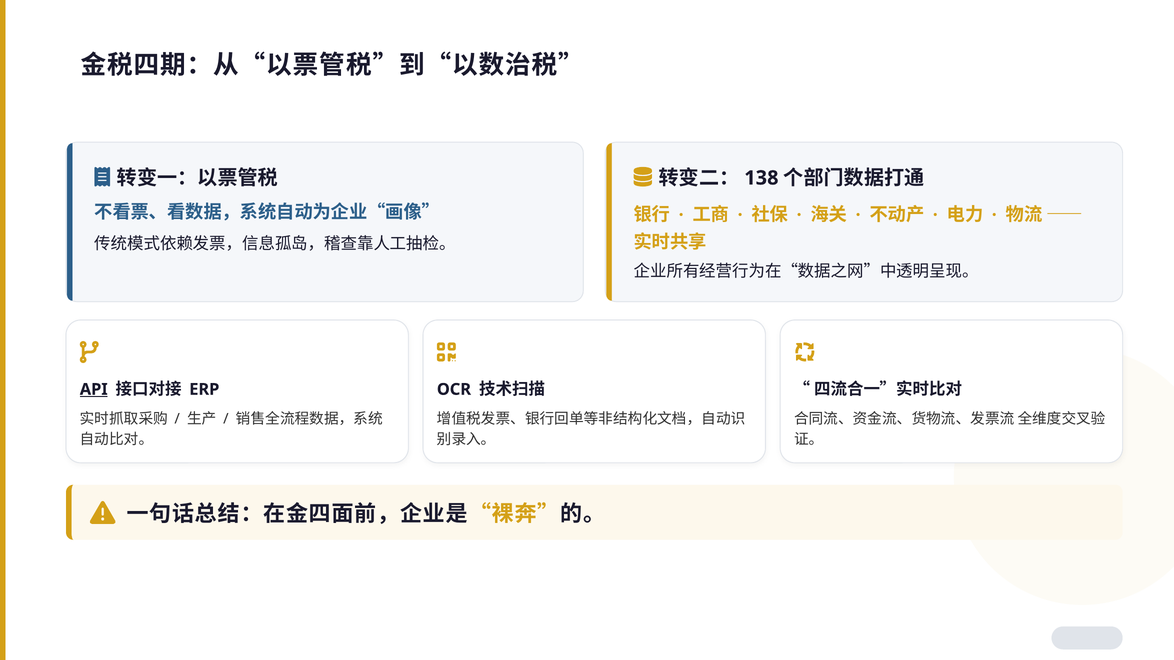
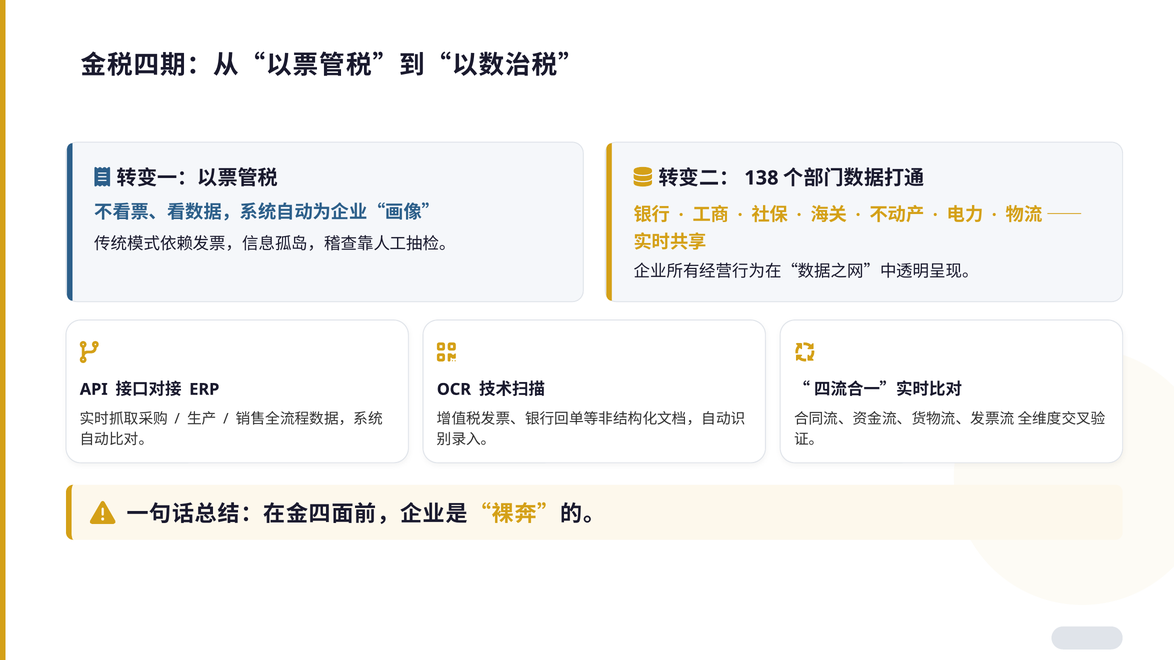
API underline: present -> none
